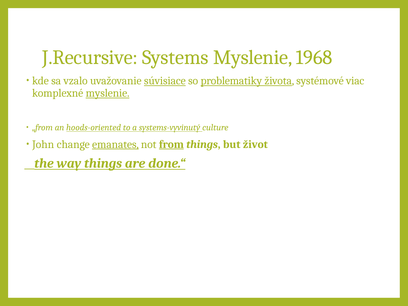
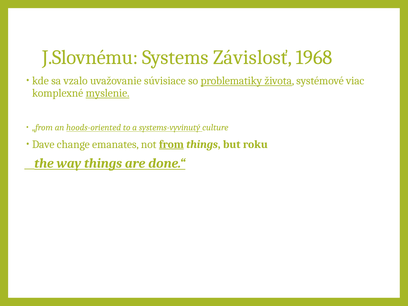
J.Recursive: J.Recursive -> J.Slovnému
Systems Myslenie: Myslenie -> Závislosť
súvisiace underline: present -> none
John: John -> Dave
emanates underline: present -> none
život: život -> roku
